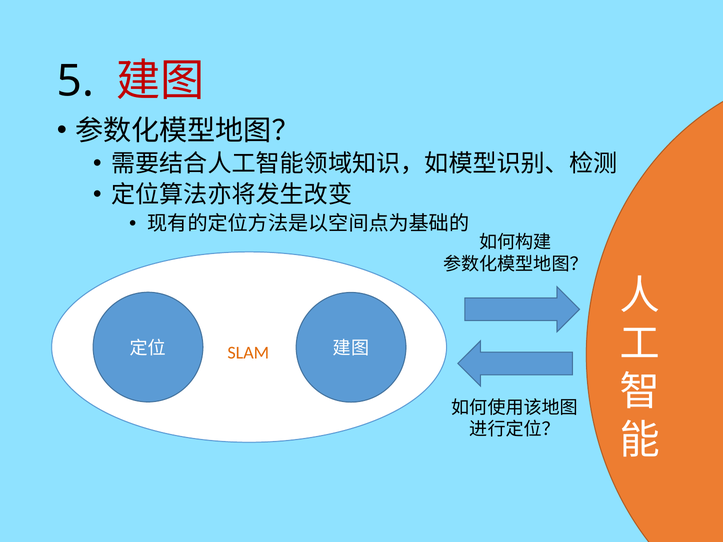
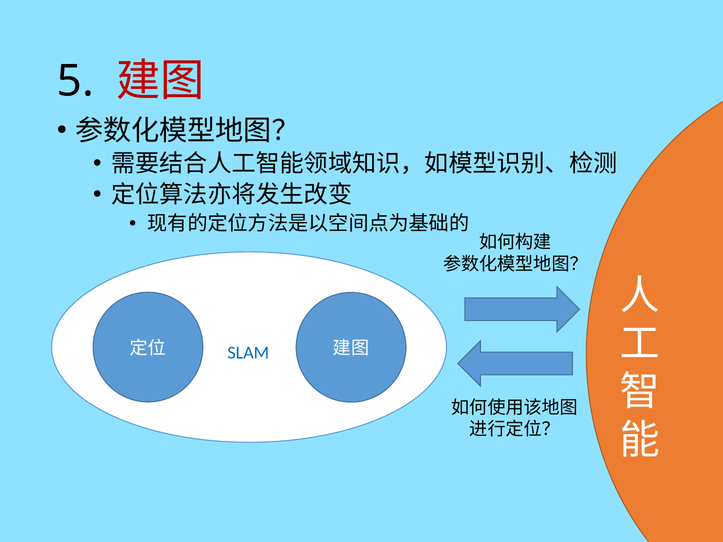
SLAM colour: orange -> blue
